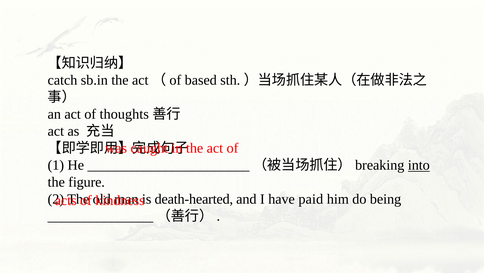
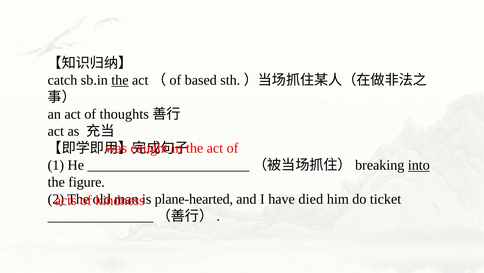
the at (120, 80) underline: none -> present
death-hearted: death-hearted -> plane-hearted
paid: paid -> died
being: being -> ticket
